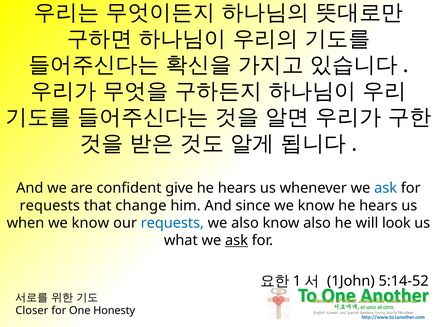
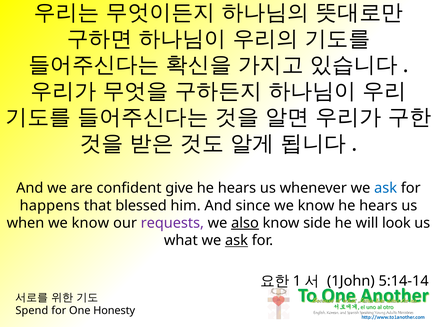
requests at (50, 206): requests -> happens
change: change -> blessed
requests at (172, 224) colour: blue -> purple
also at (245, 224) underline: none -> present
know also: also -> side
5:14-52: 5:14-52 -> 5:14-14
Closer: Closer -> Spend
